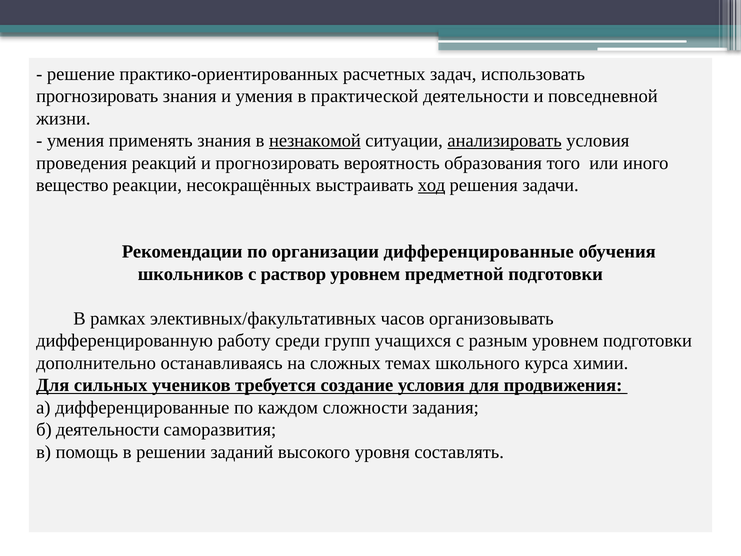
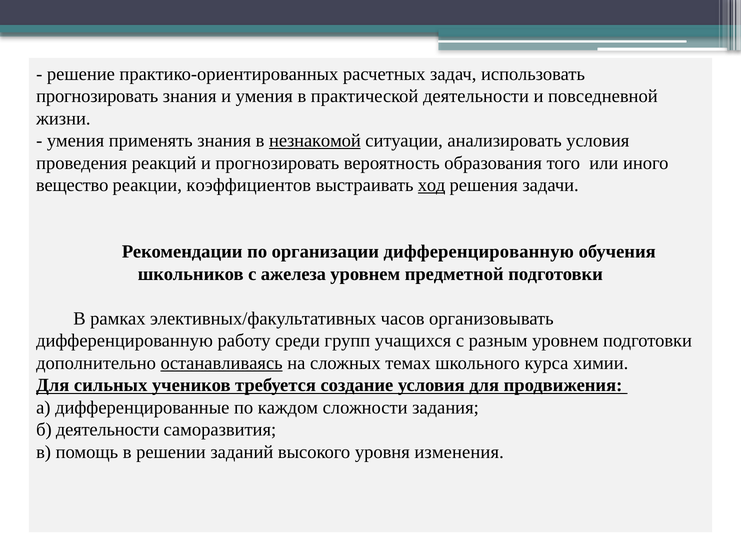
анализировать underline: present -> none
несокращённых: несокращённых -> коэффициентов
организации дифференцированные: дифференцированные -> дифференцированную
раствор: раствор -> ажелеза
останавливаясь underline: none -> present
составлять: составлять -> изменения
